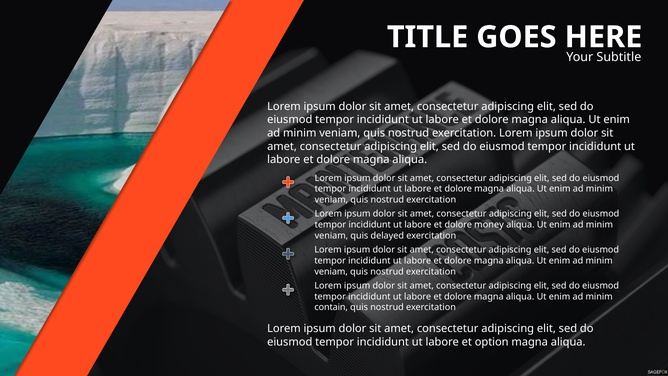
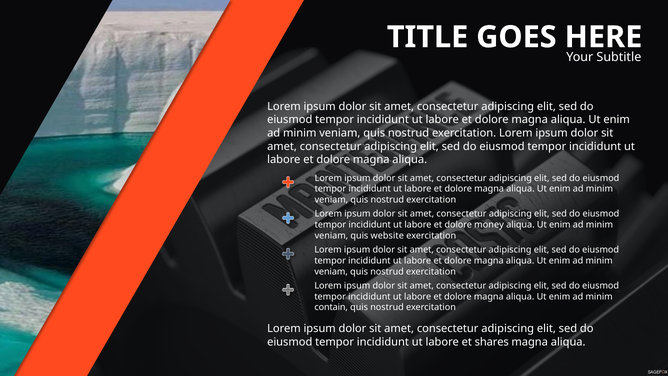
delayed: delayed -> website
option: option -> shares
